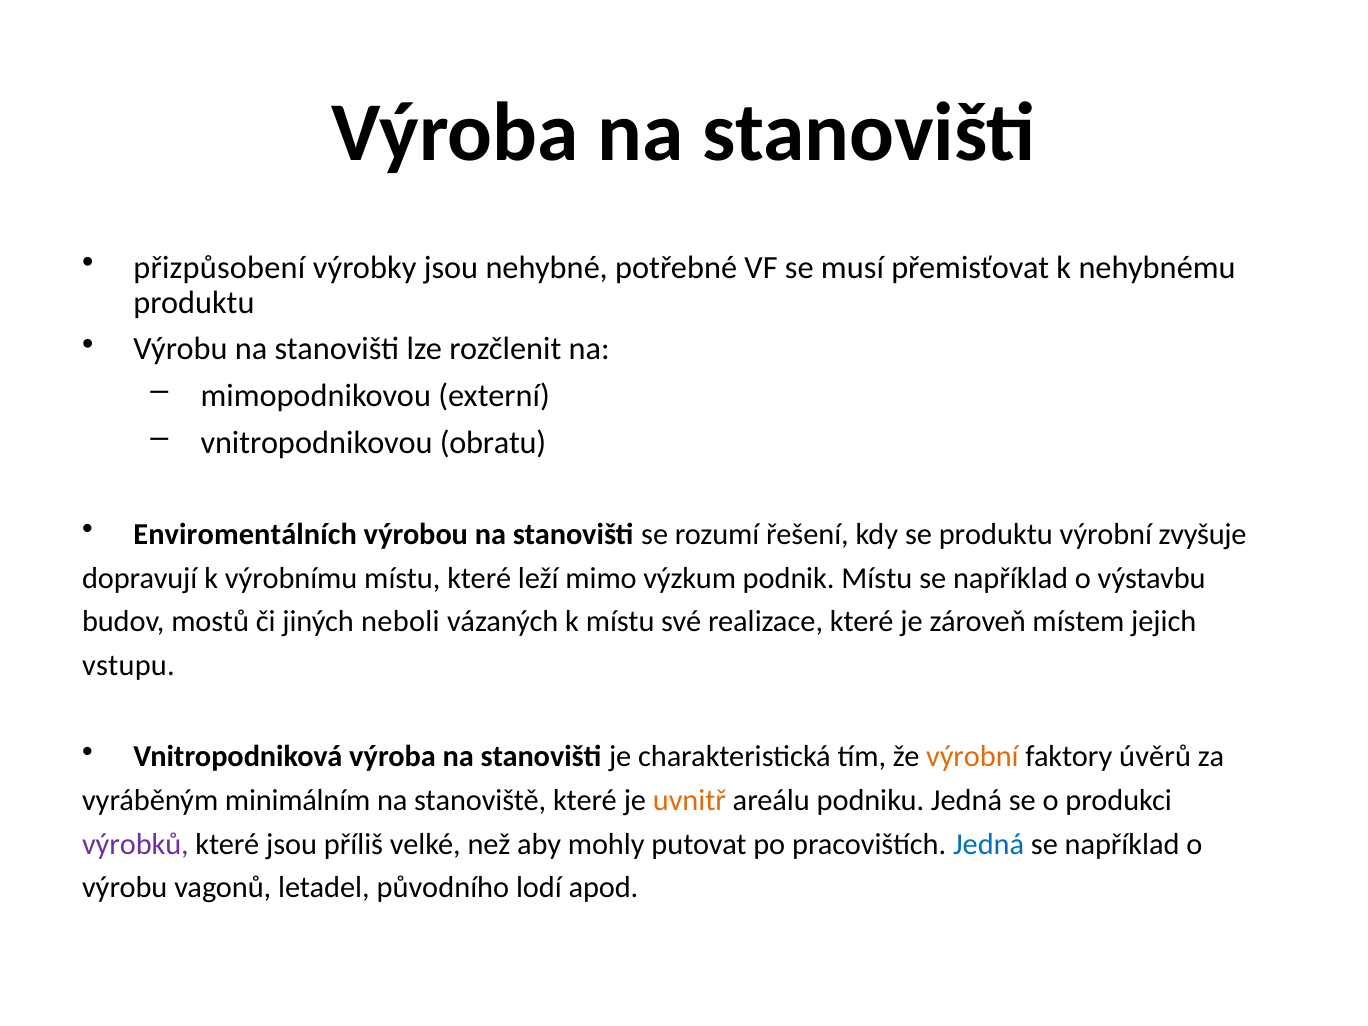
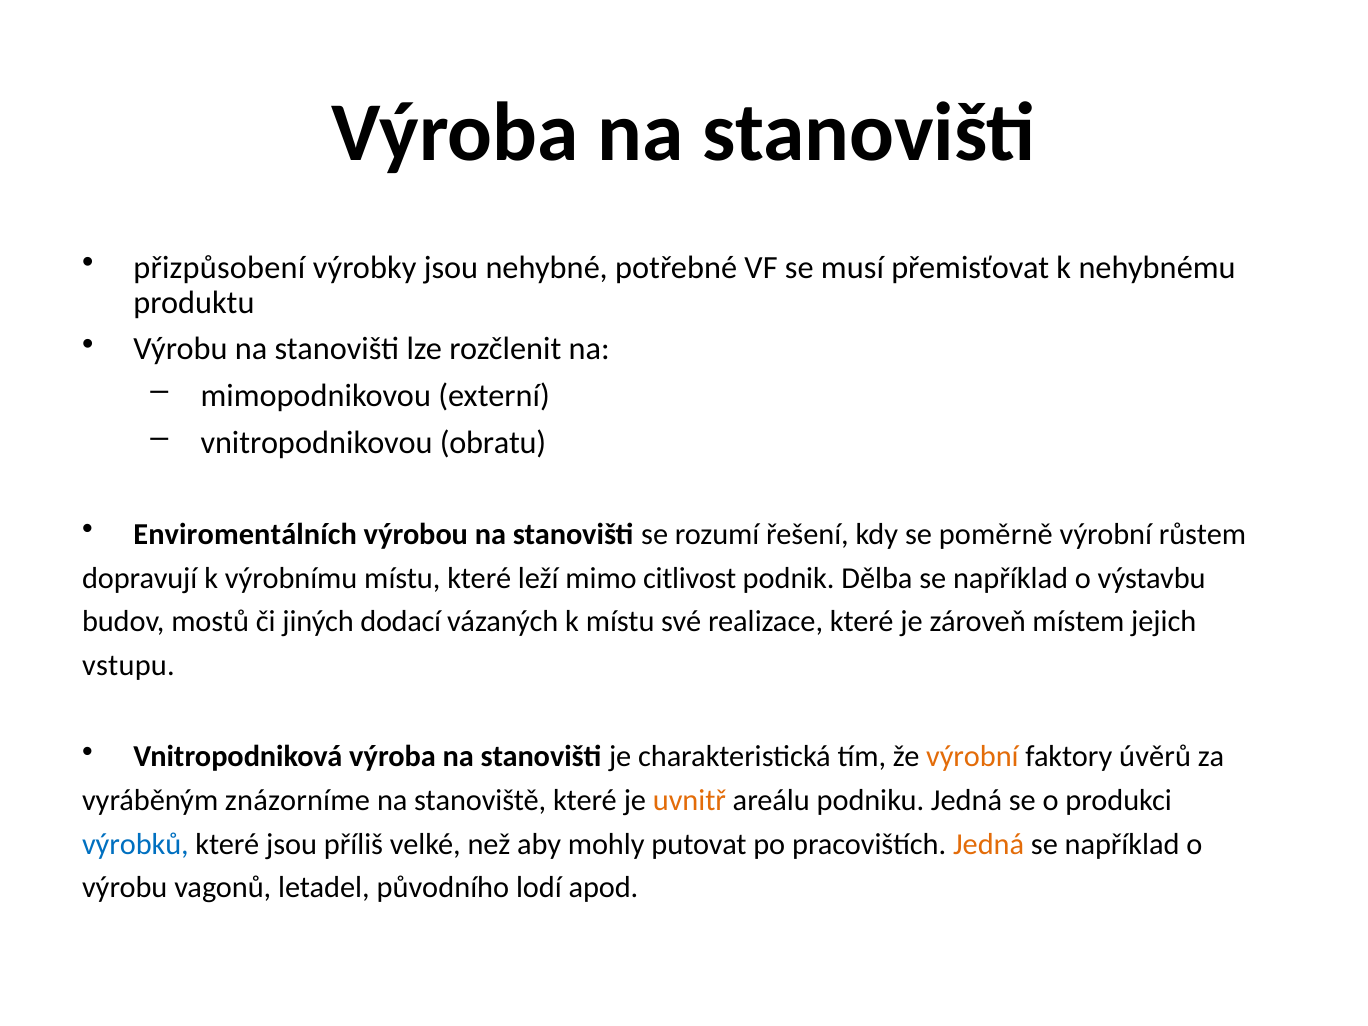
se produktu: produktu -> poměrně
zvyšuje: zvyšuje -> růstem
výzkum: výzkum -> citlivost
podnik Místu: Místu -> Dělba
neboli: neboli -> dodací
minimálním: minimálním -> znázorníme
výrobků colour: purple -> blue
Jedná at (989, 844) colour: blue -> orange
